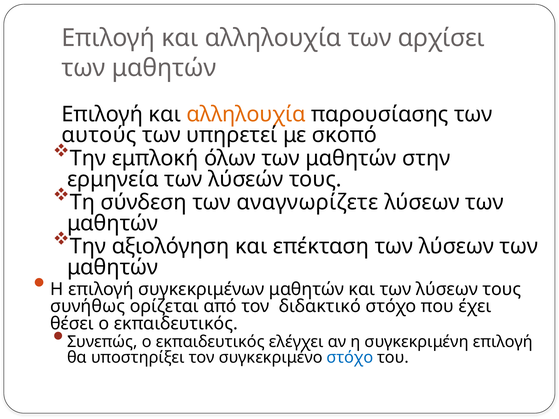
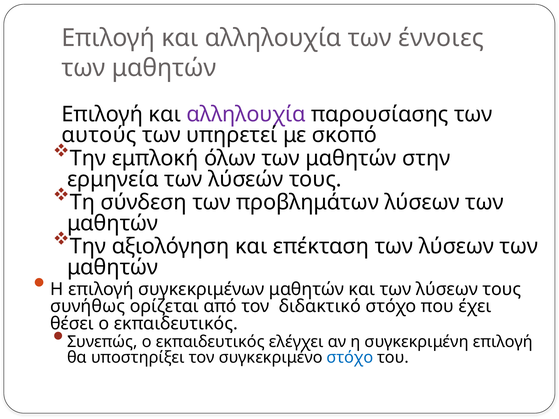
αρχίσει: αρχίσει -> έννοιες
αλληλουχία at (246, 114) colour: orange -> purple
αναγνωρίζετε: αναγνωρίζετε -> προβλημάτων
